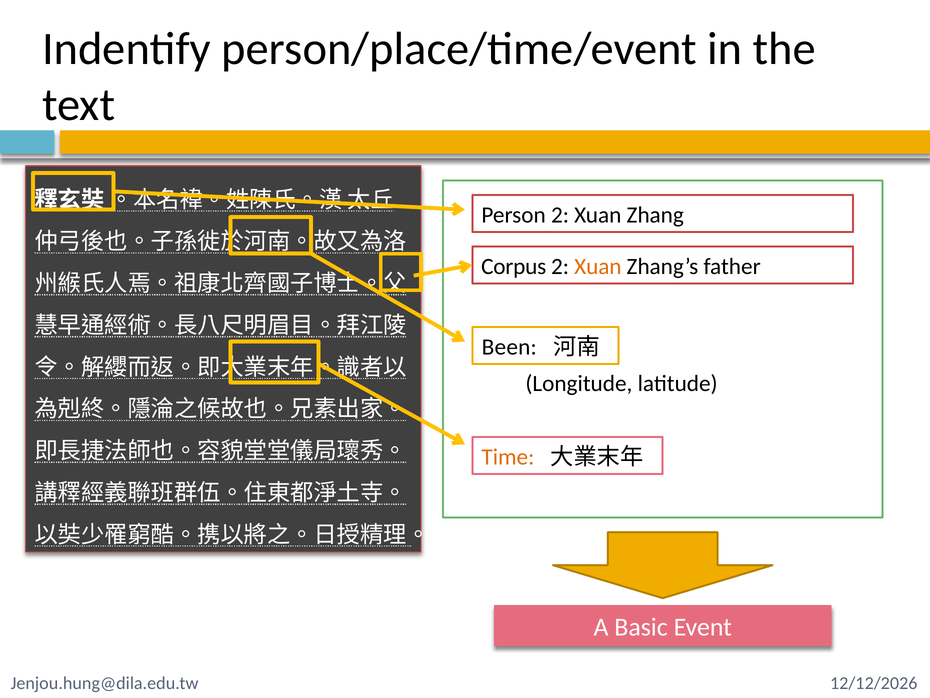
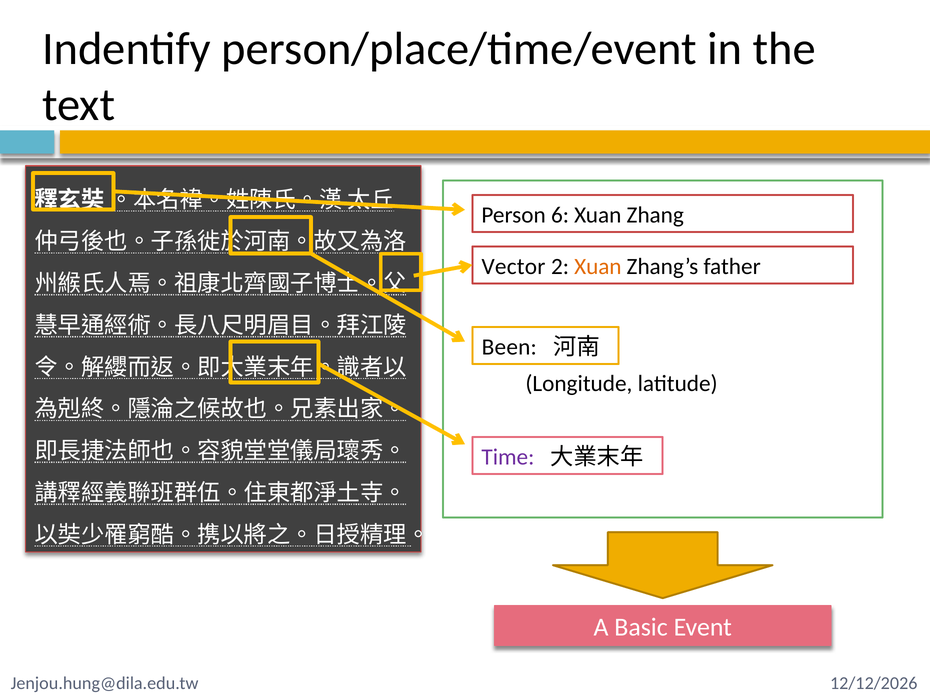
Person 2: 2 -> 6
Corpus: Corpus -> Vector
Time colour: orange -> purple
